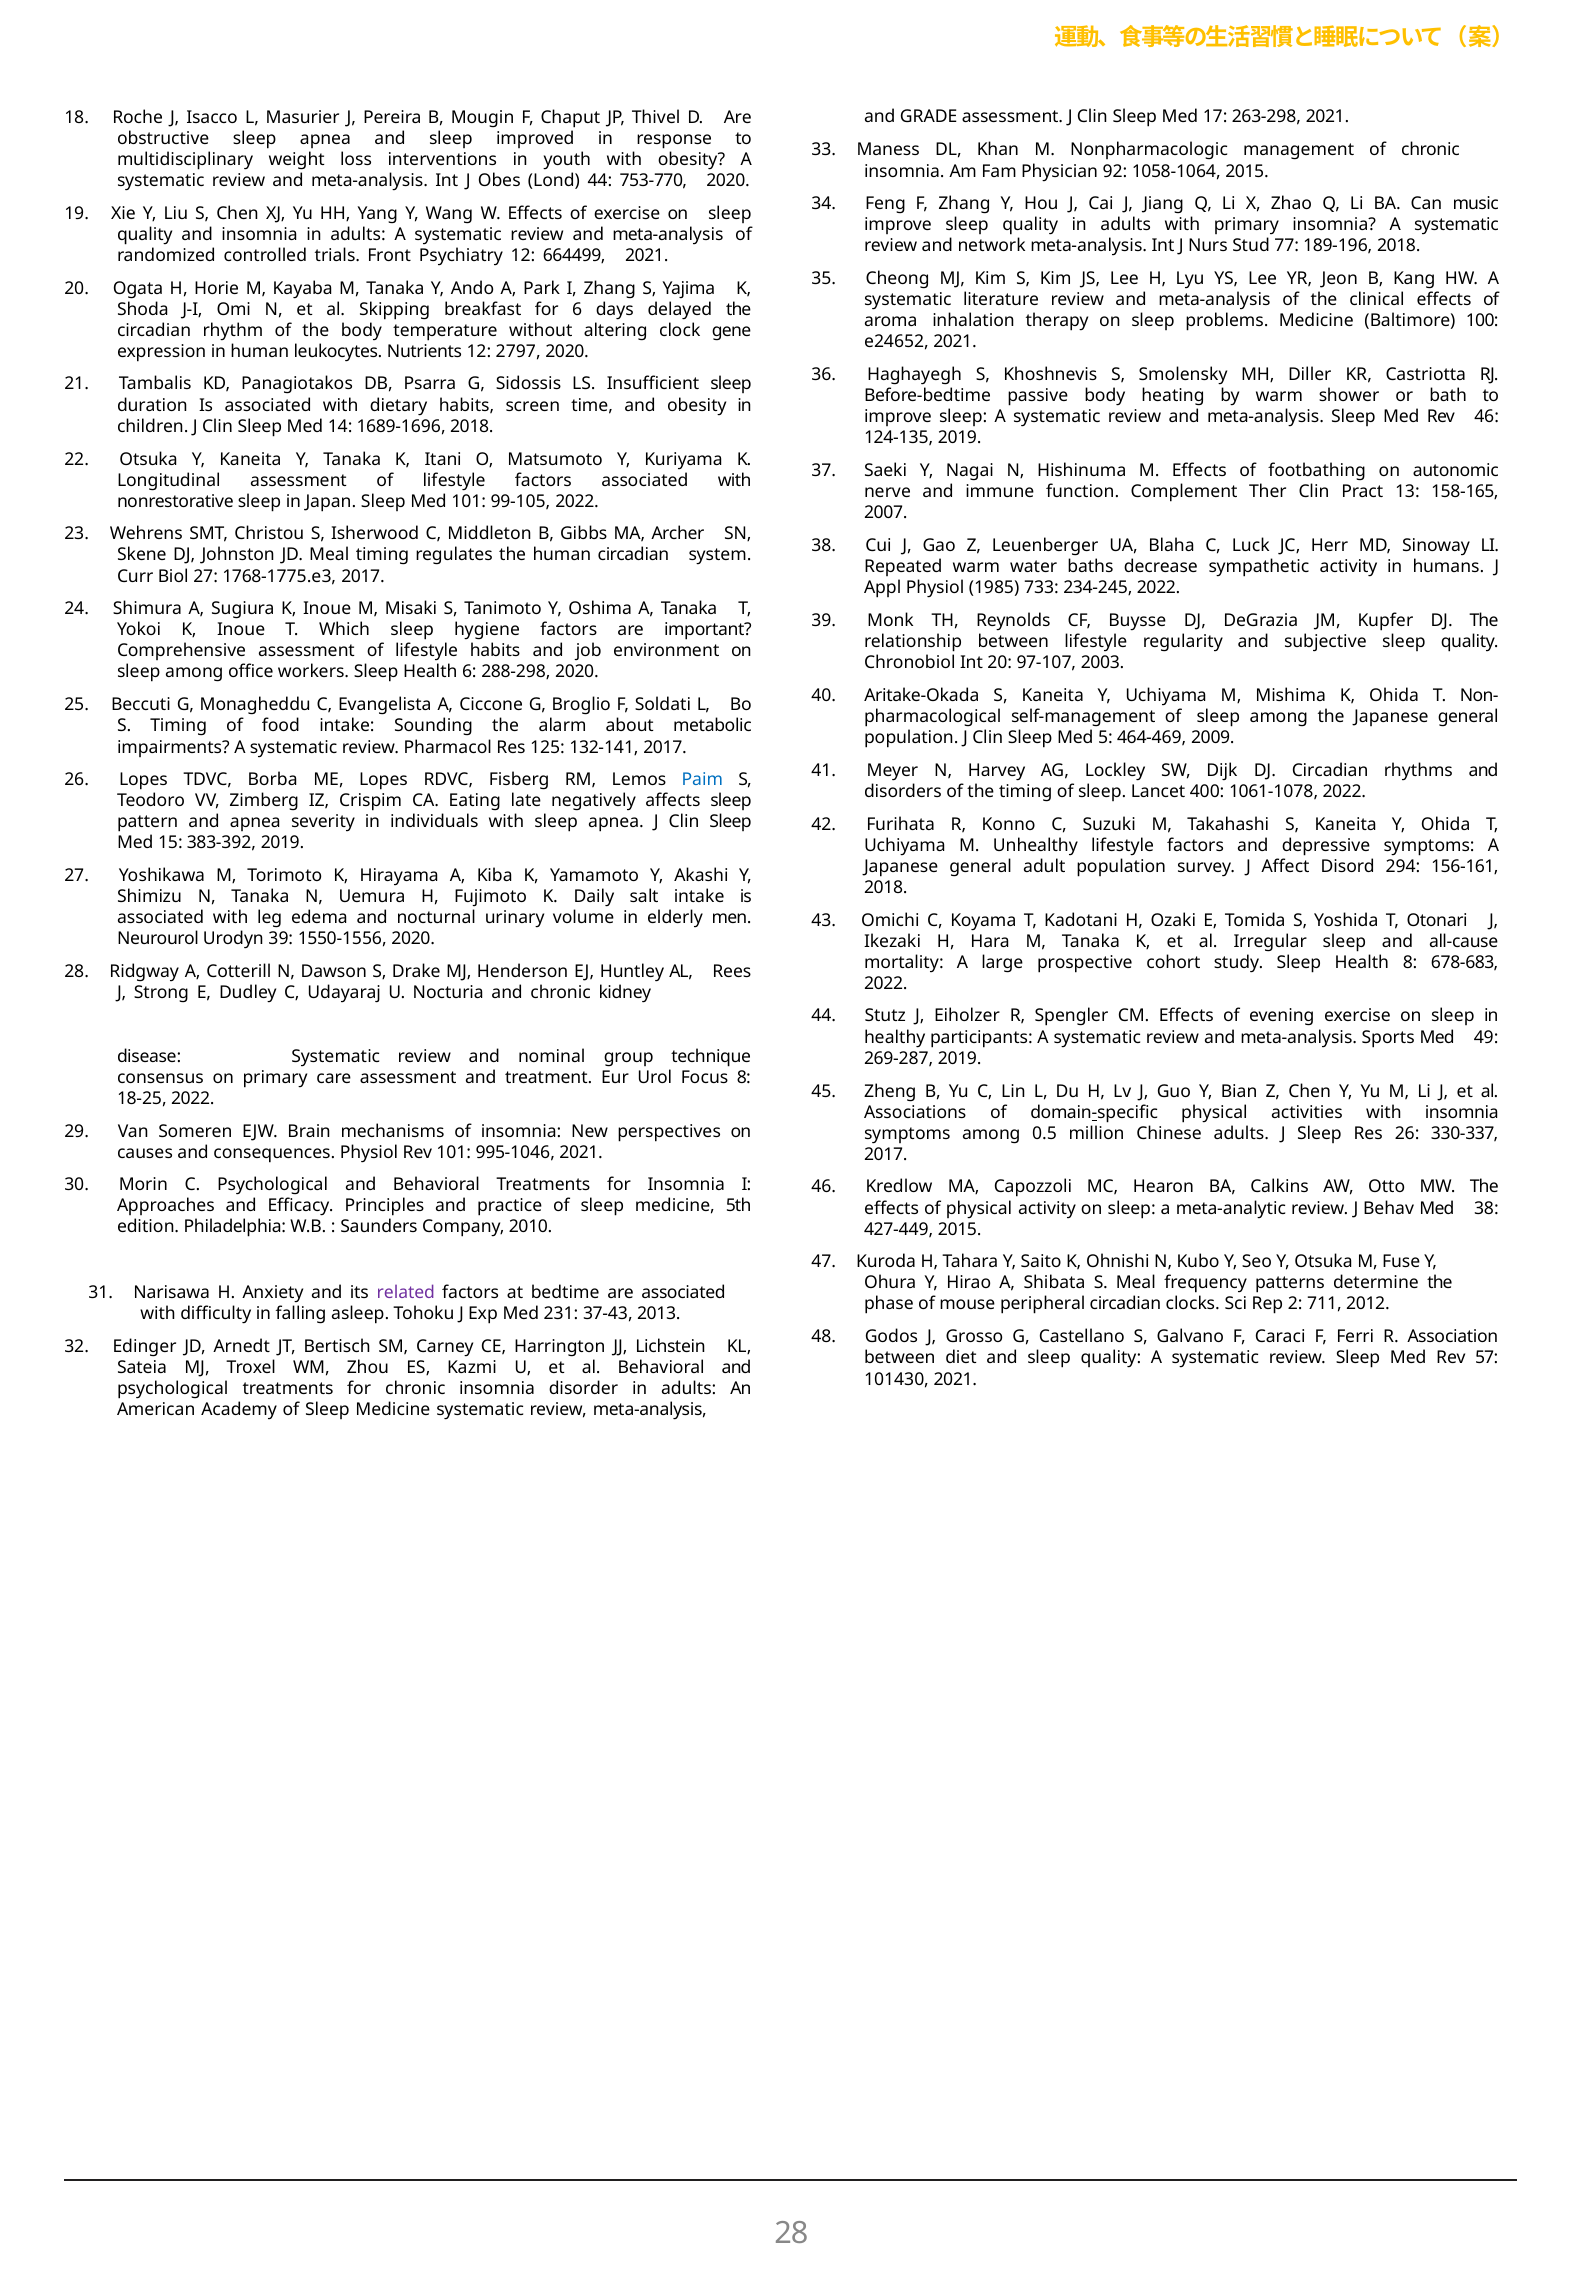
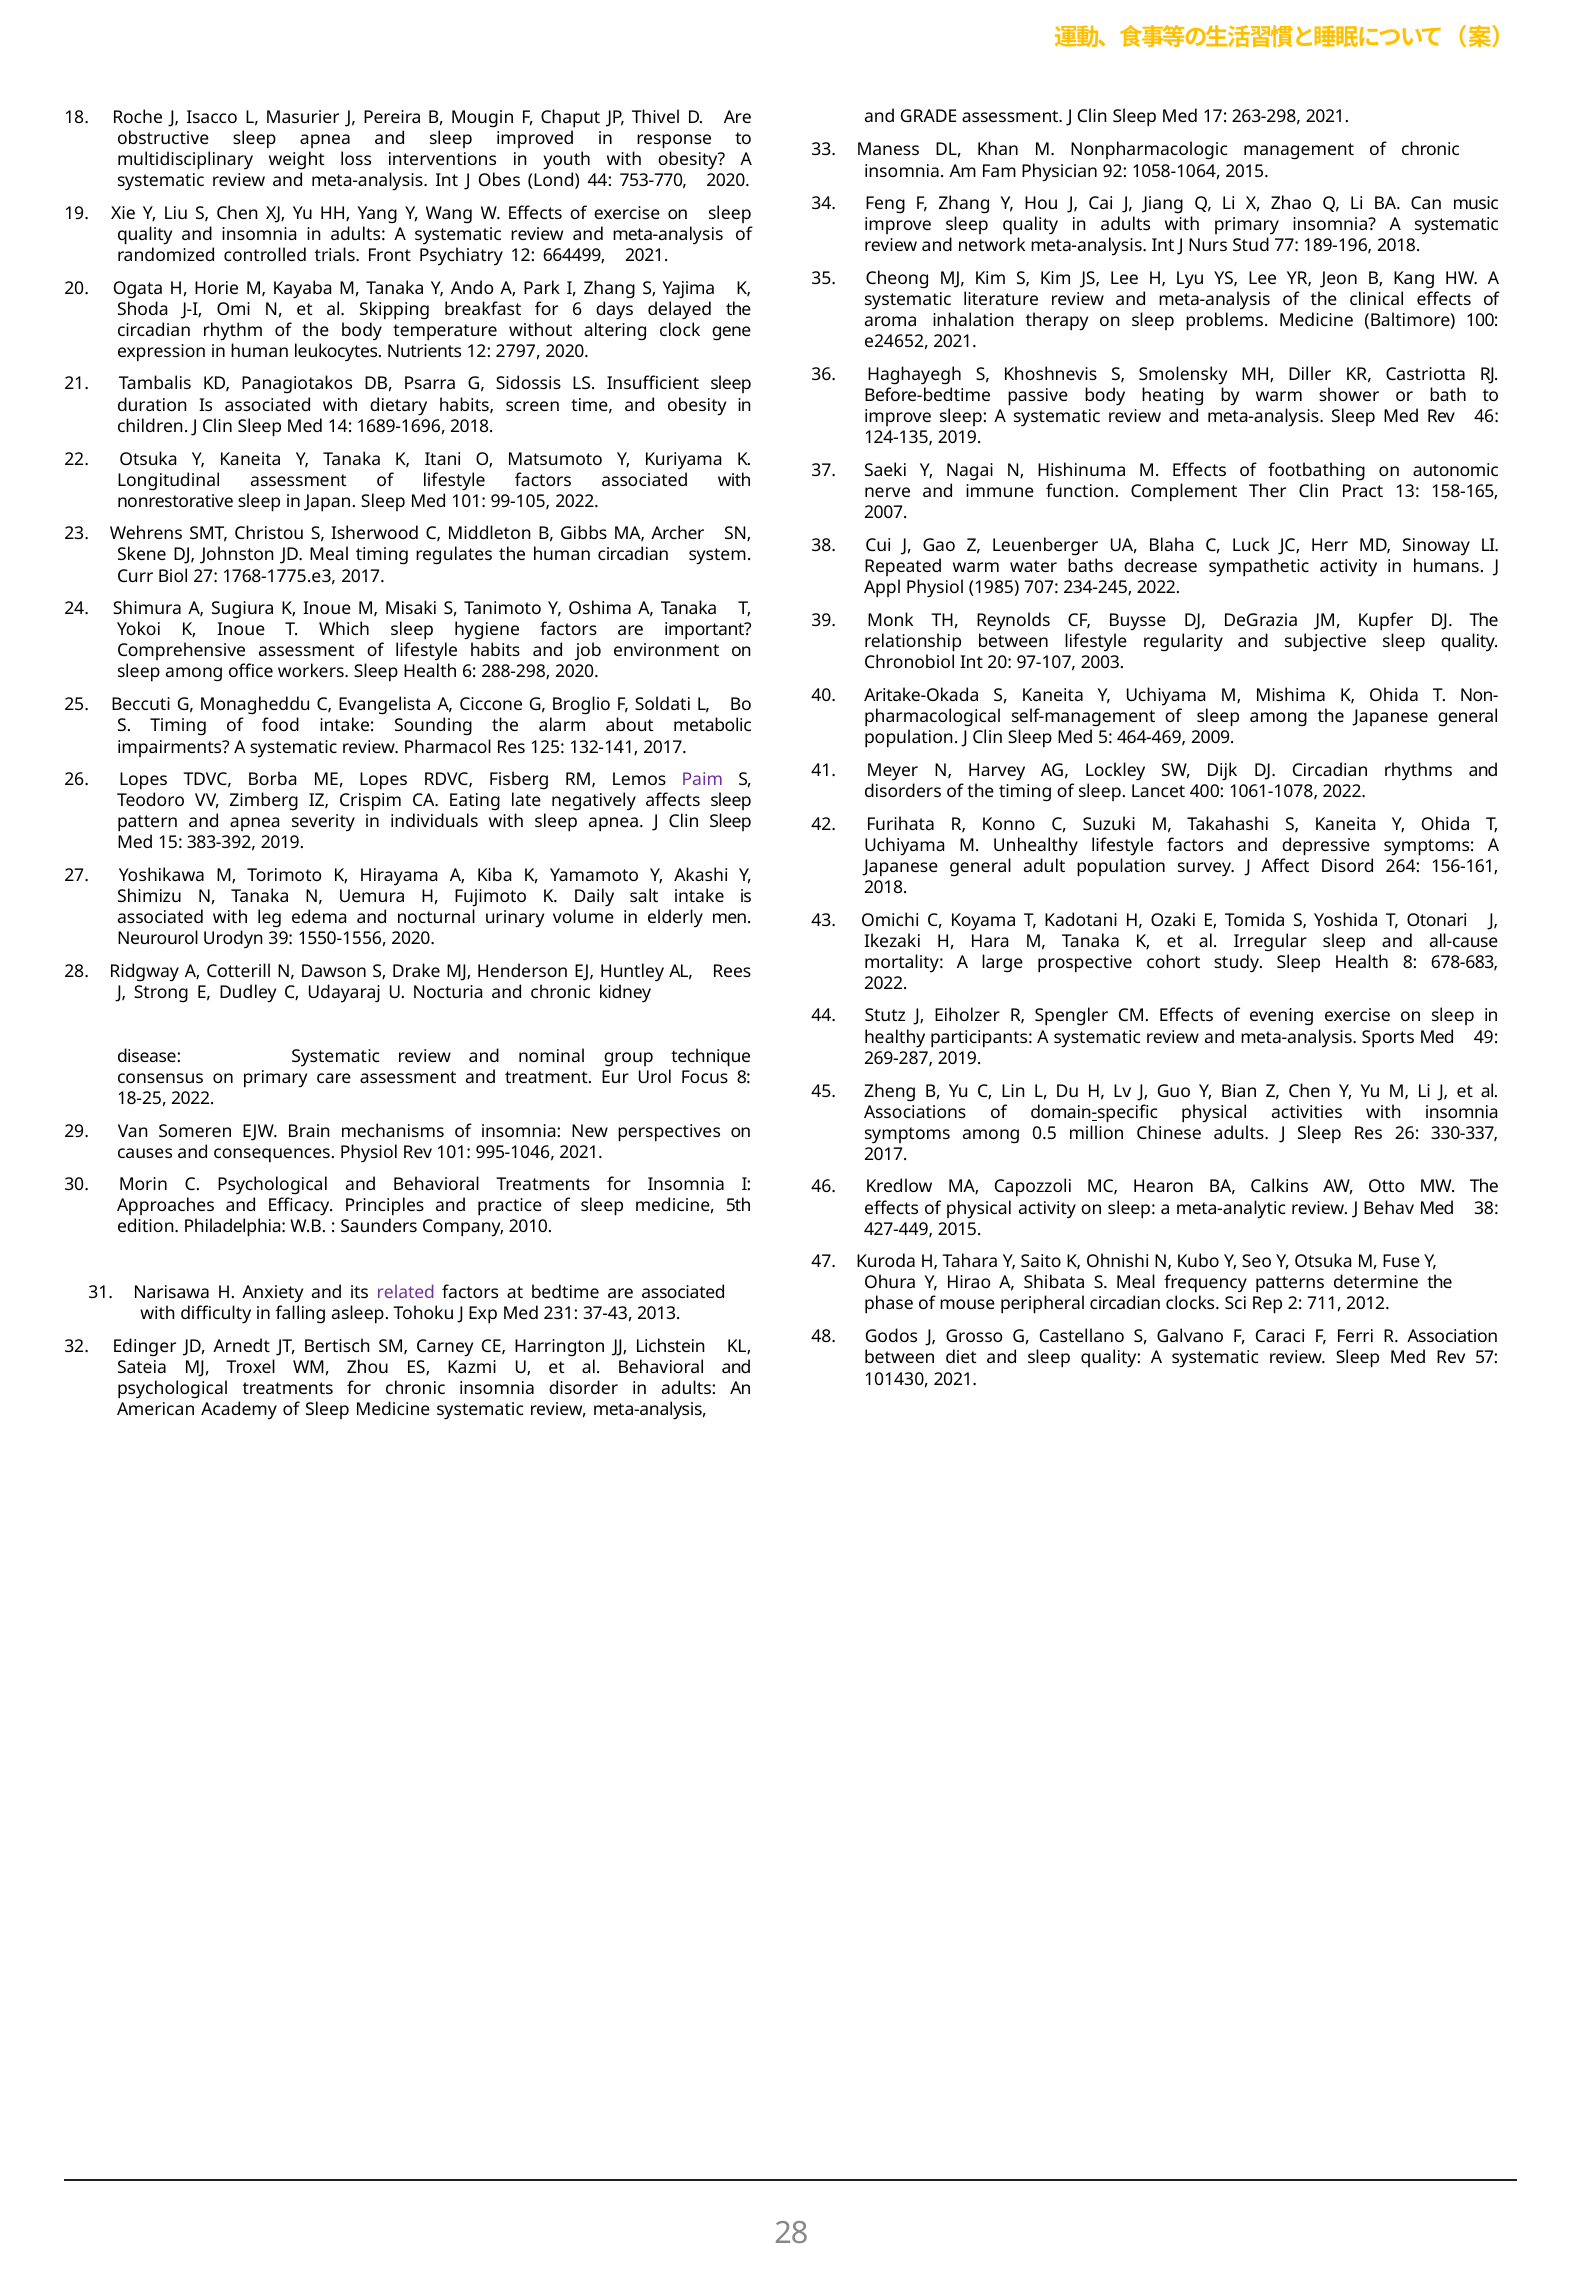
733: 733 -> 707
Paim colour: blue -> purple
294: 294 -> 264
